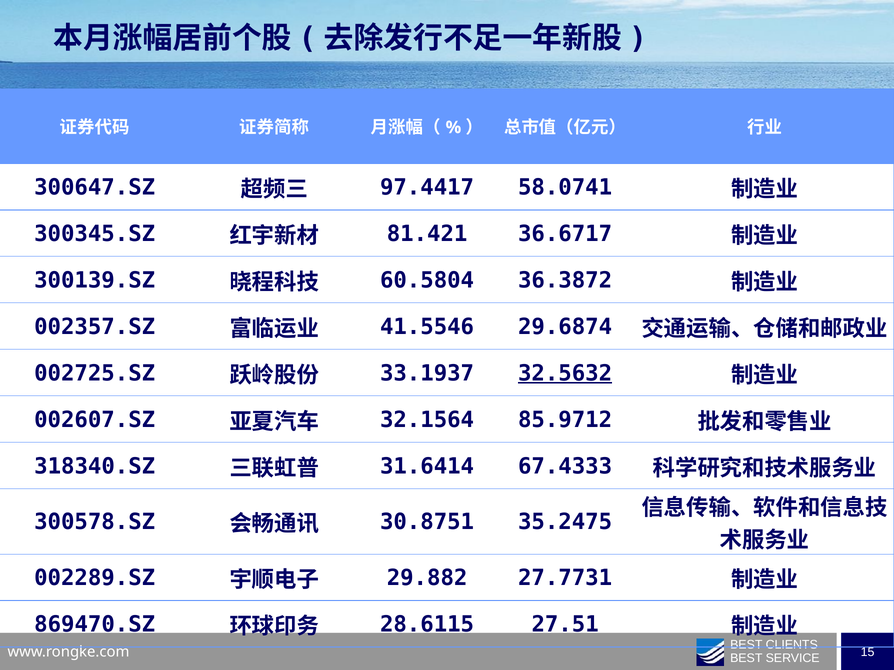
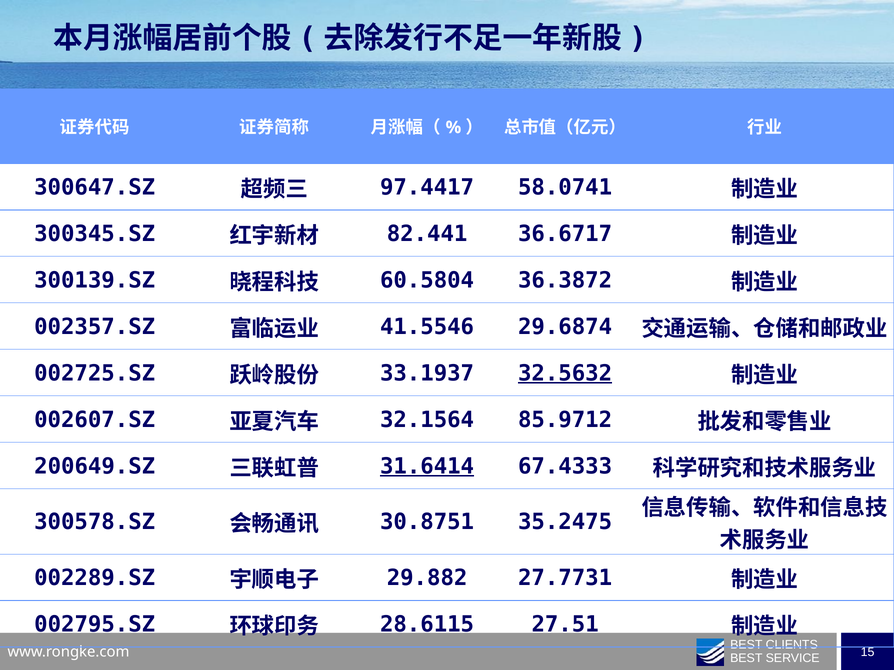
81.421: 81.421 -> 82.441
318340.SZ: 318340.SZ -> 200649.SZ
31.6414 underline: none -> present
869470.SZ: 869470.SZ -> 002795.SZ
